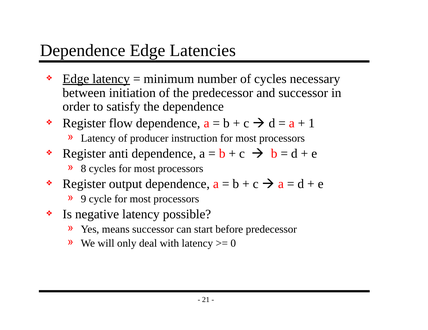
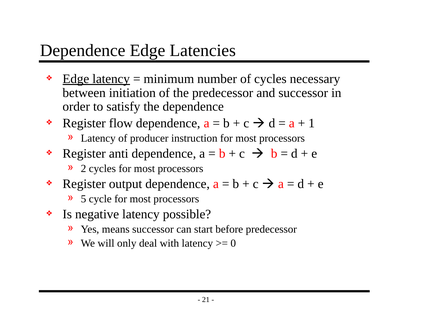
8: 8 -> 2
9: 9 -> 5
